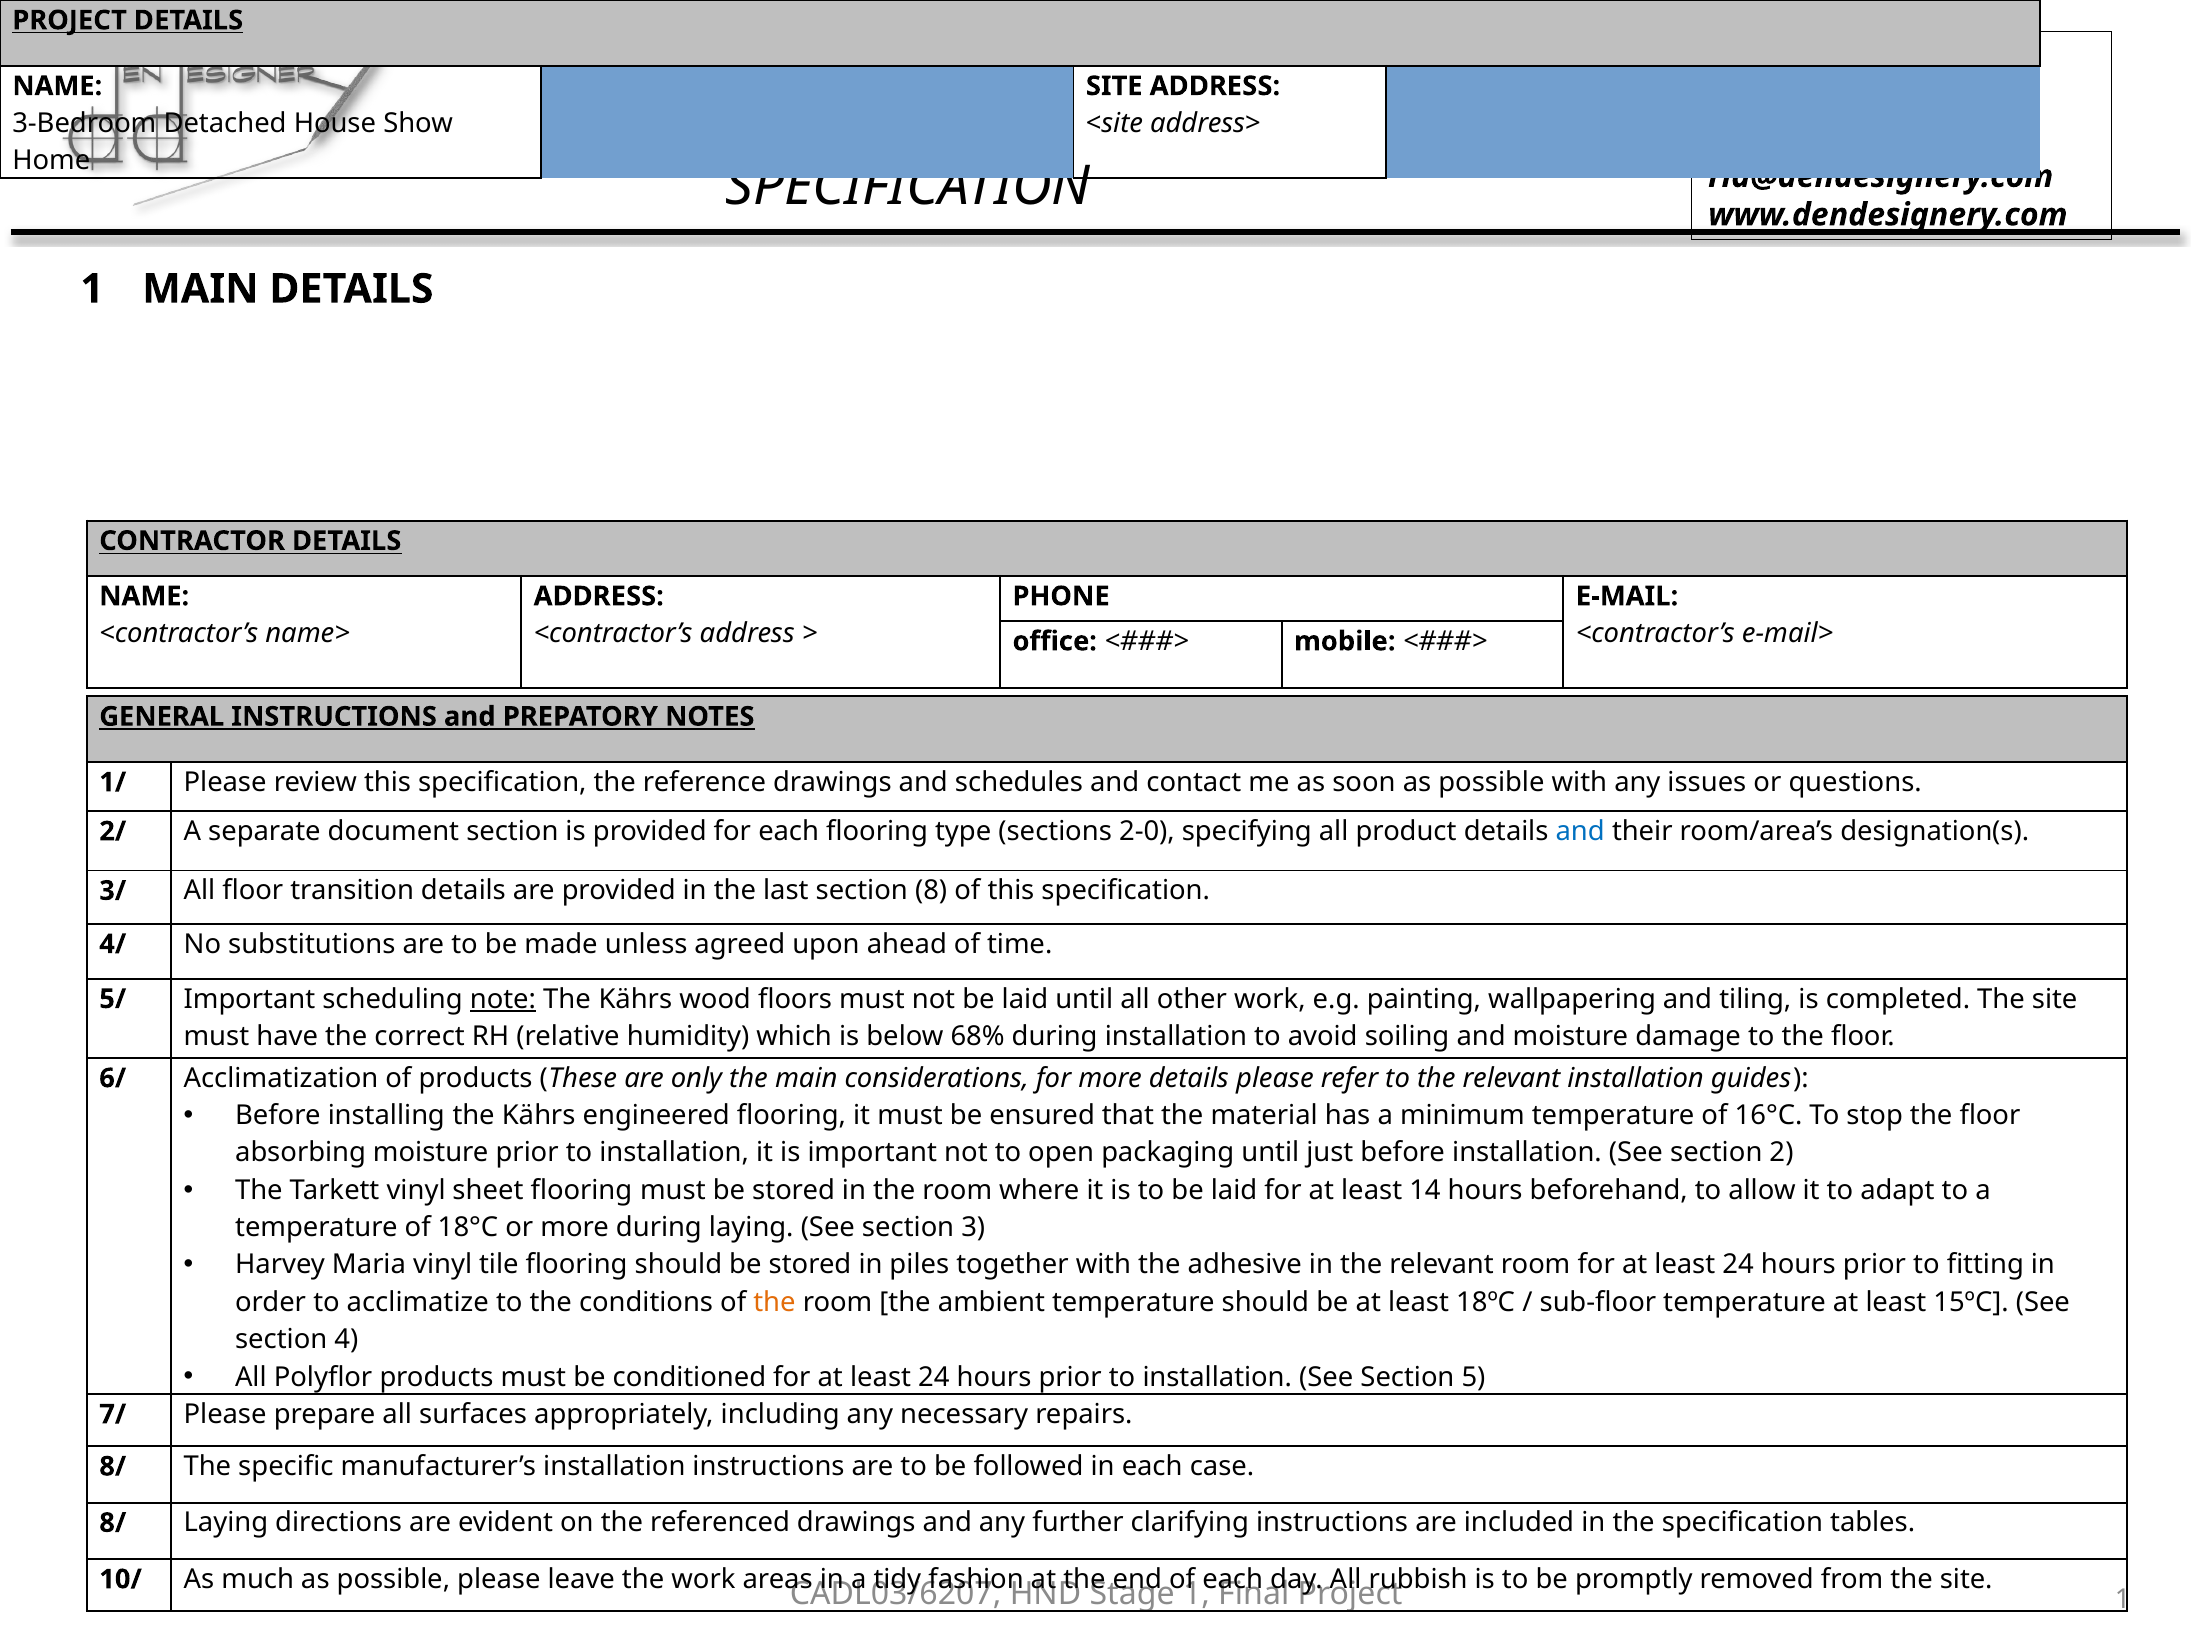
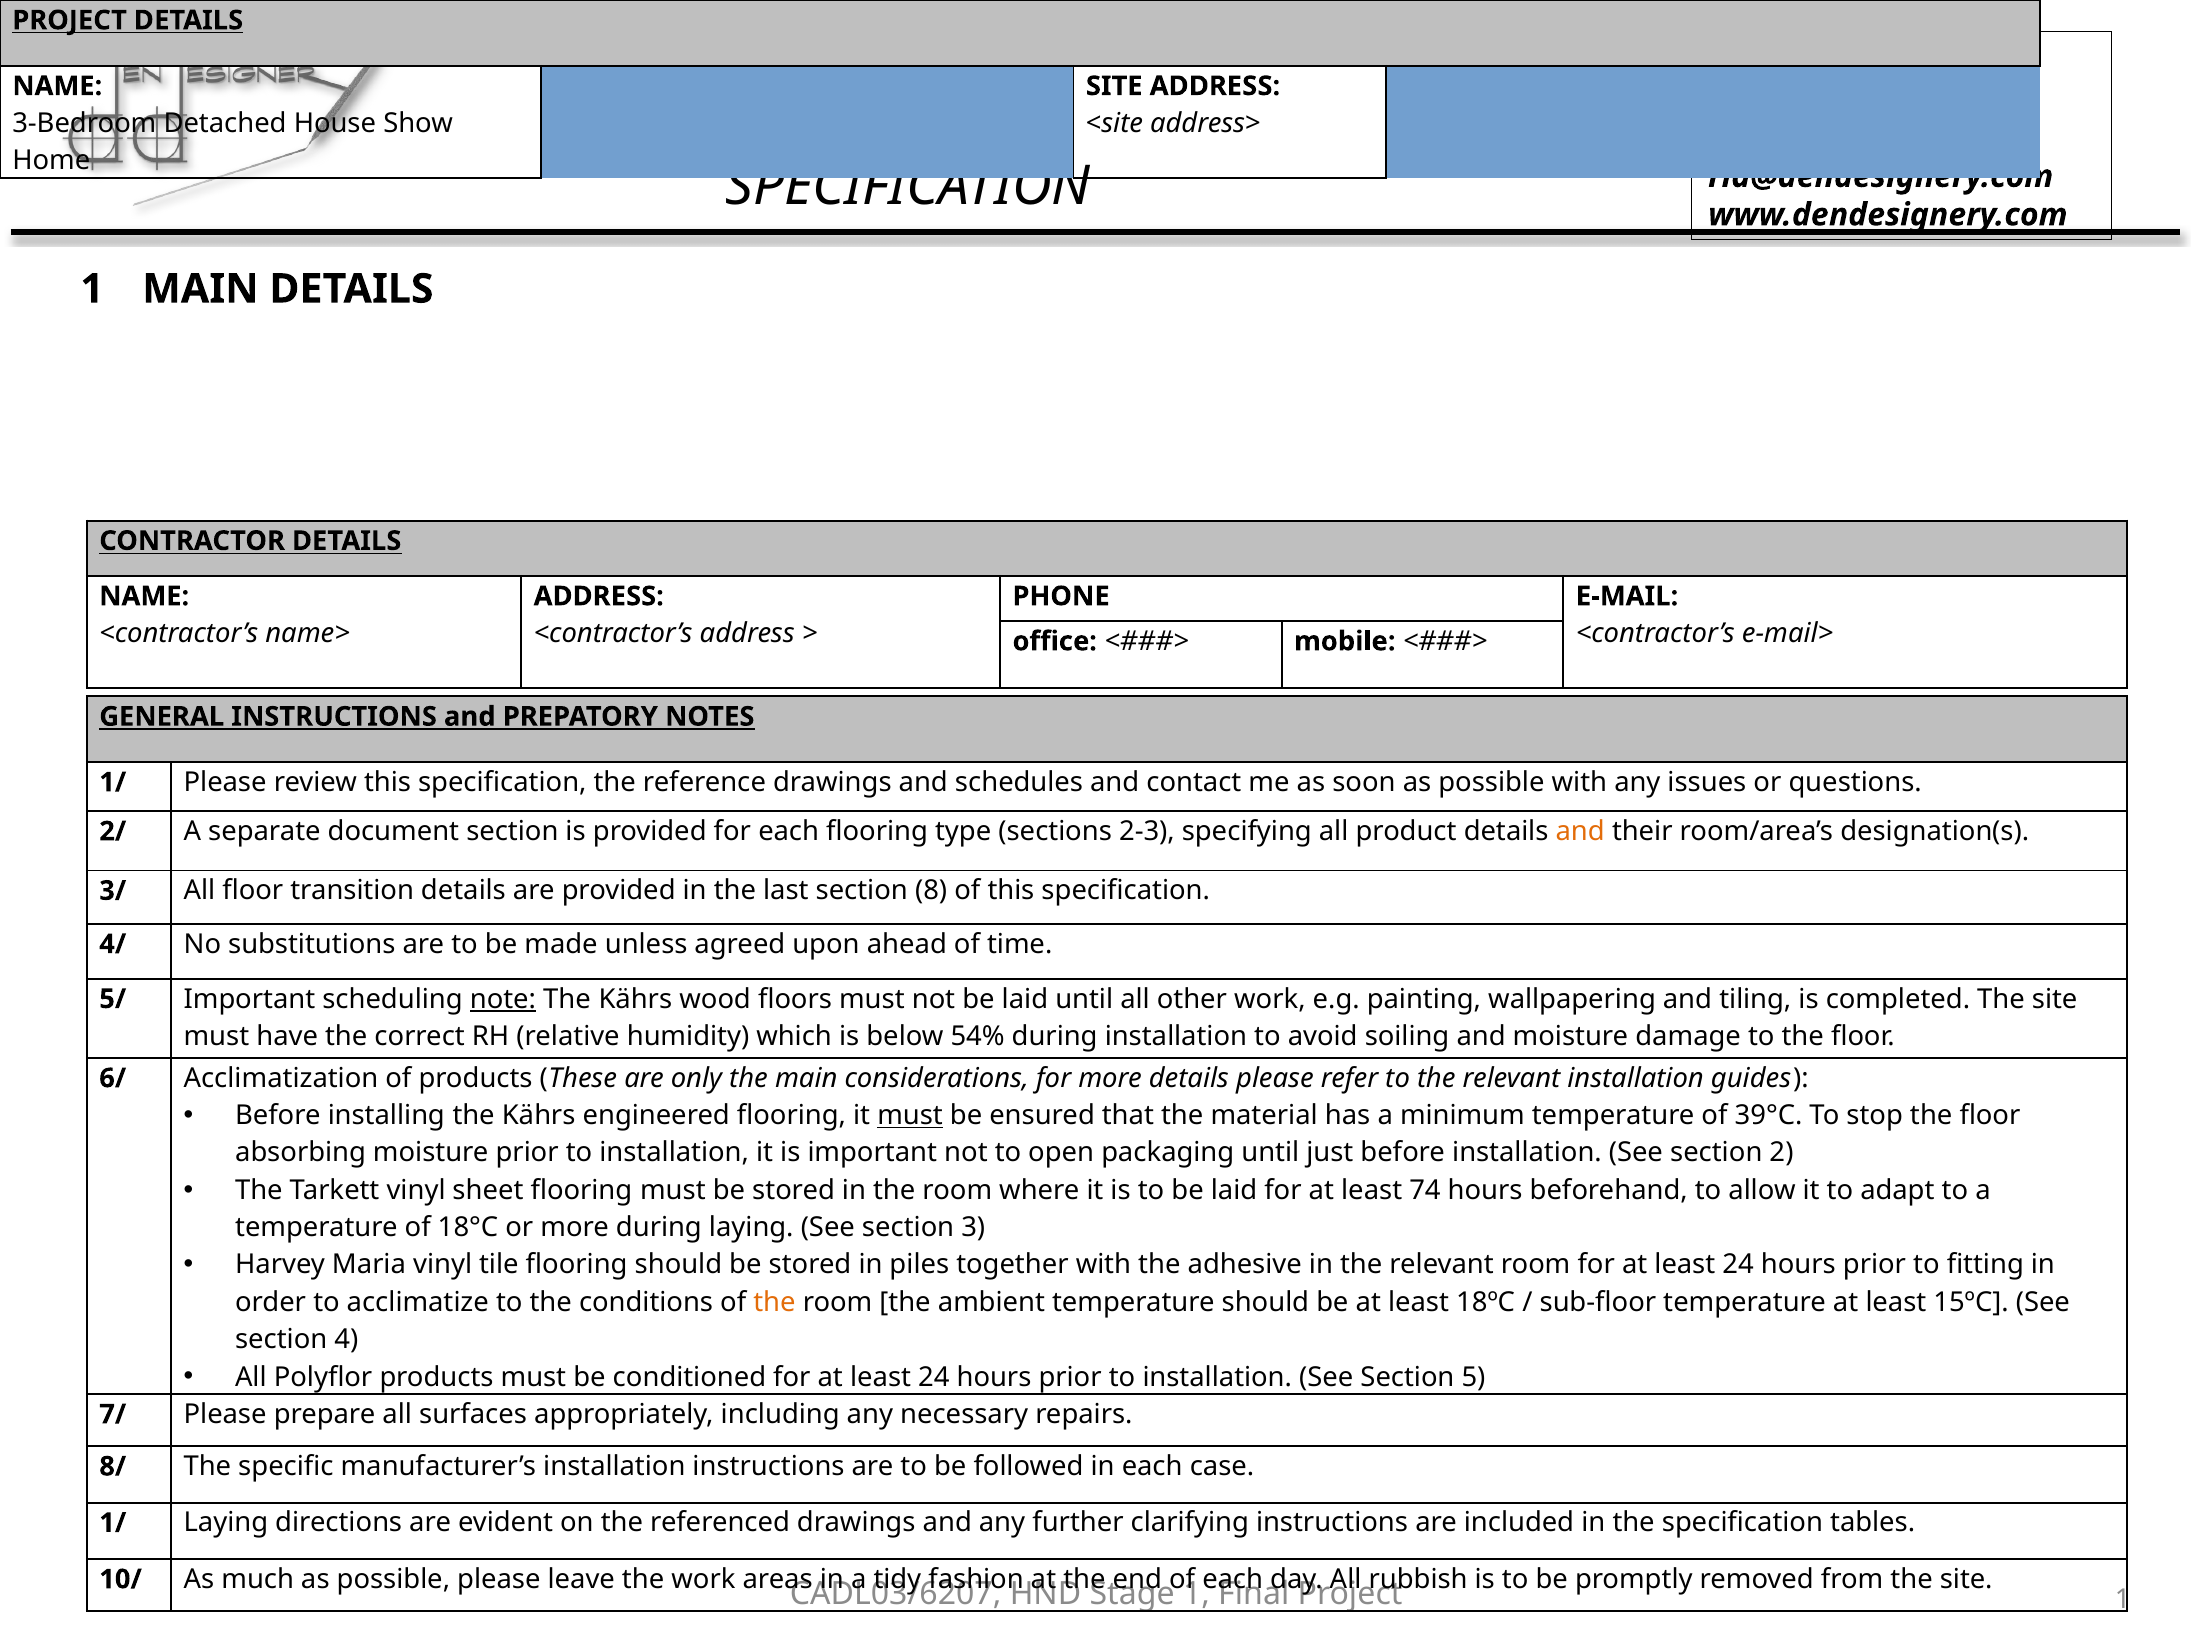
2-0: 2-0 -> 2-3
and at (1580, 831) colour: blue -> orange
68%: 68% -> 54%
must at (910, 1115) underline: none -> present
16°C: 16°C -> 39°C
14: 14 -> 74
8/ at (113, 1523): 8/ -> 1/
